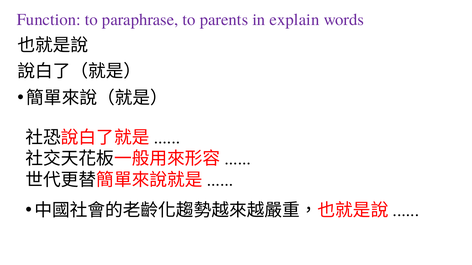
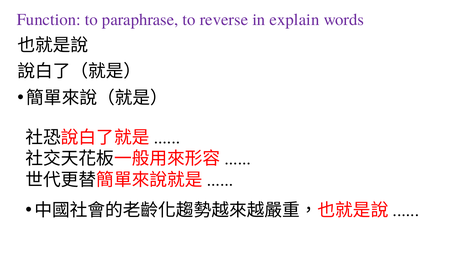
parents: parents -> reverse
